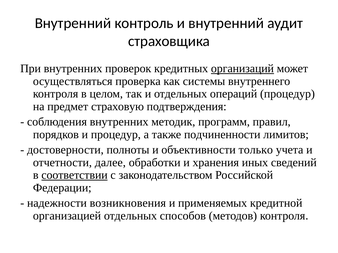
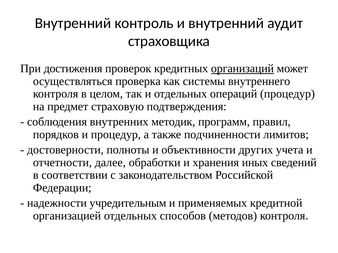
При внутренних: внутренних -> достижения
только: только -> других
соответствии underline: present -> none
возникновения: возникновения -> учредительным
